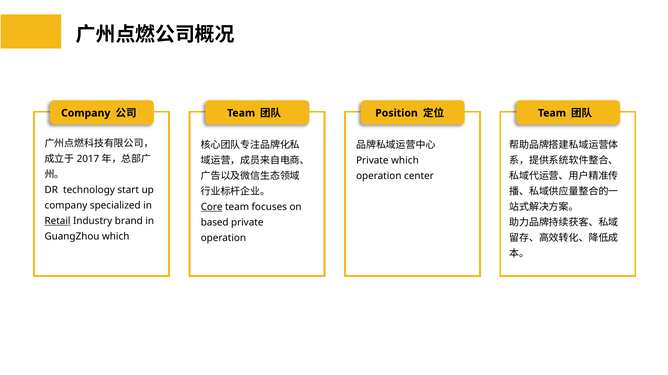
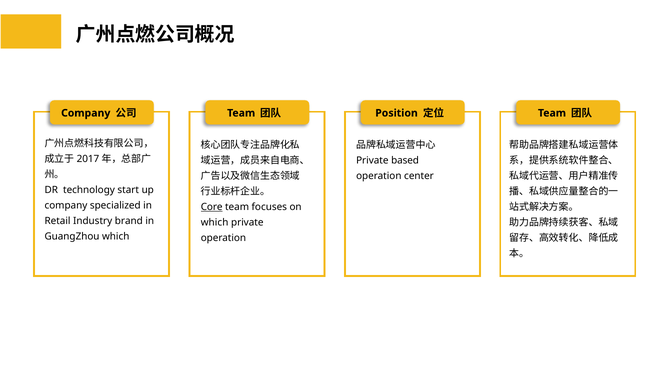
Private which: which -> based
Retail underline: present -> none
based at (215, 222): based -> which
